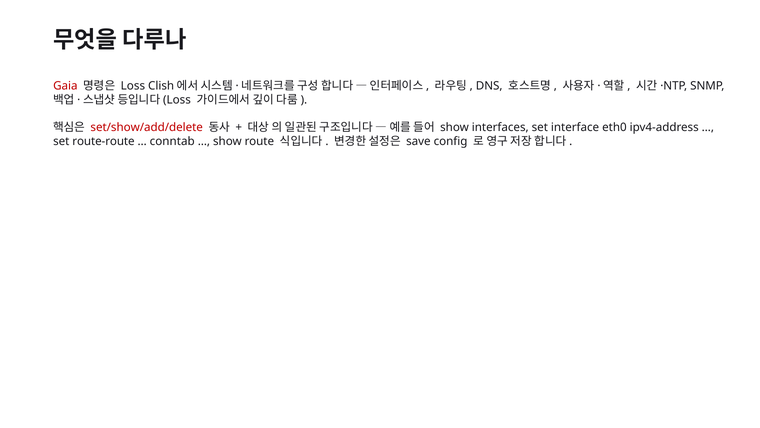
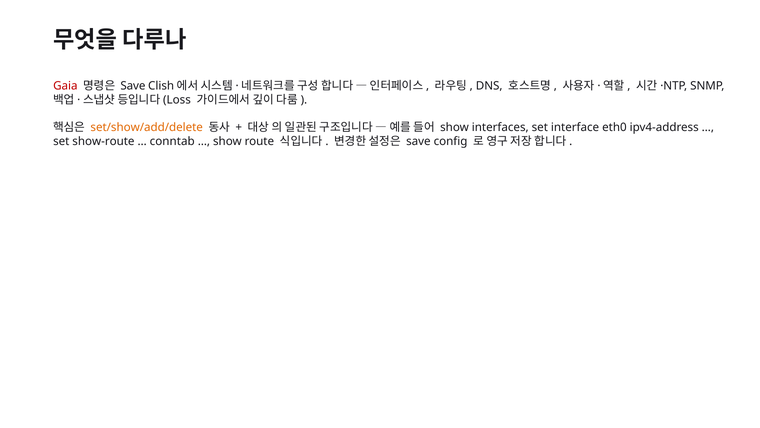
Loss at (133, 86): Loss -> Save
set/show/add/delete colour: red -> orange
route-route: route-route -> show-route
